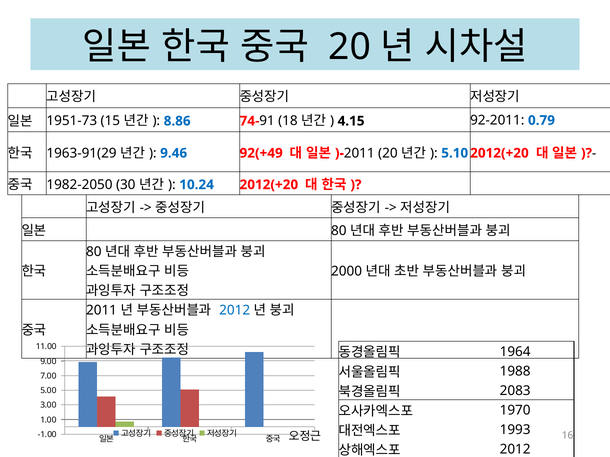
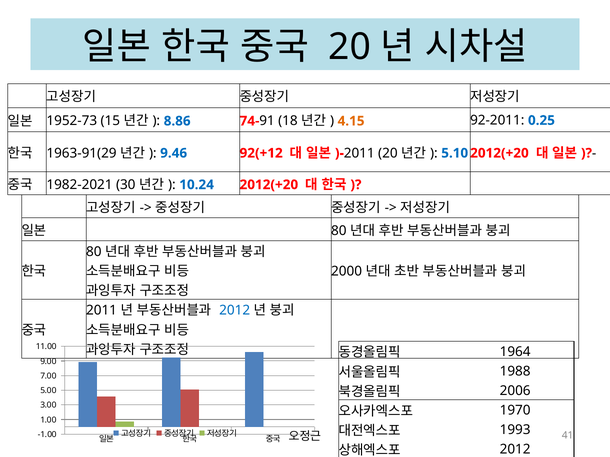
1951-73: 1951-73 -> 1952-73
4.15 colour: black -> orange
0.79: 0.79 -> 0.25
92(+49: 92(+49 -> 92(+12
1982-2050: 1982-2050 -> 1982-2021
2083: 2083 -> 2006
16: 16 -> 41
